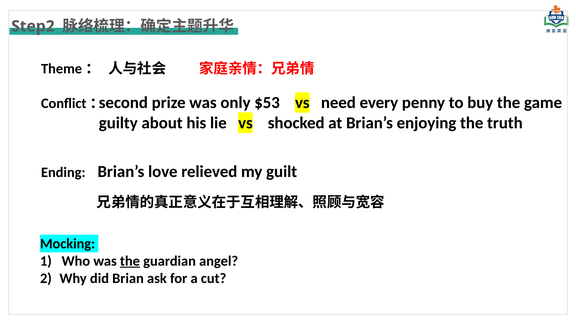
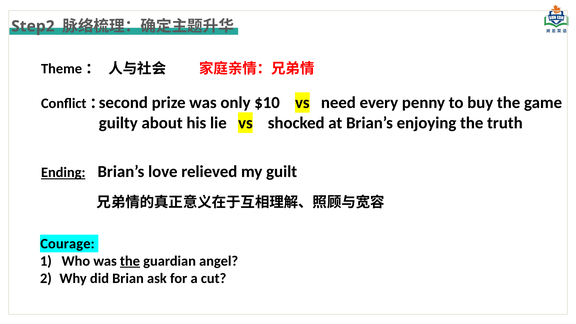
$53: $53 -> $10
Ending underline: none -> present
Mocking: Mocking -> Courage
